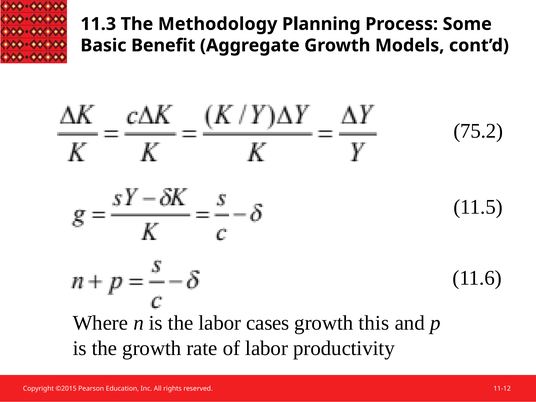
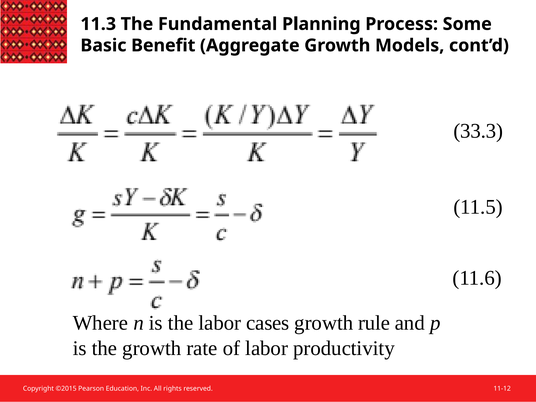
Methodology: Methodology -> Fundamental
75.2: 75.2 -> 33.3
this: this -> rule
